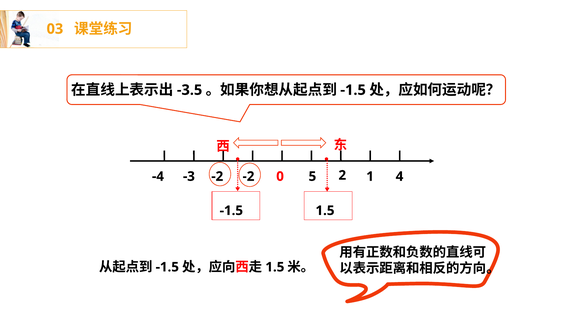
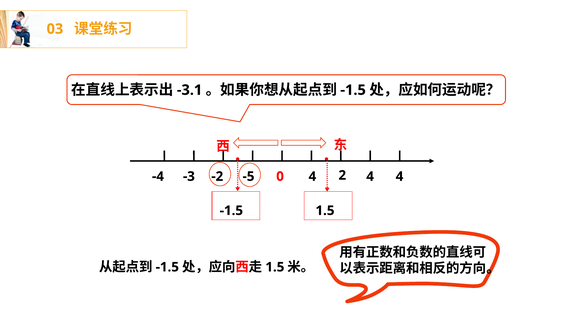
-3.5: -3.5 -> -3.1
-2 at (248, 176): -2 -> -5
0 5: 5 -> 4
2 1: 1 -> 4
